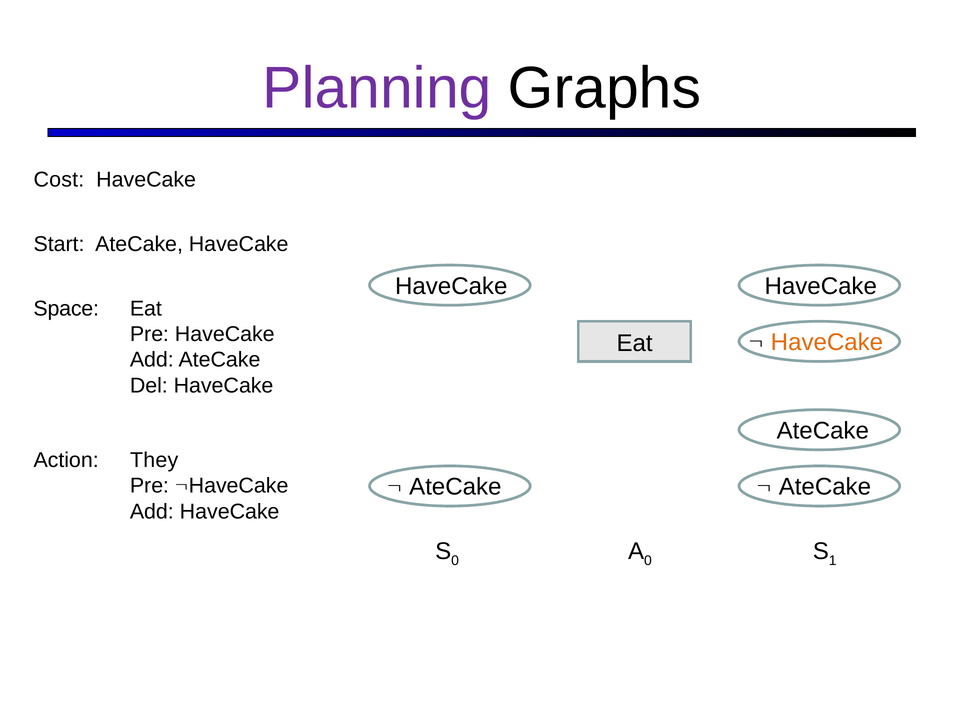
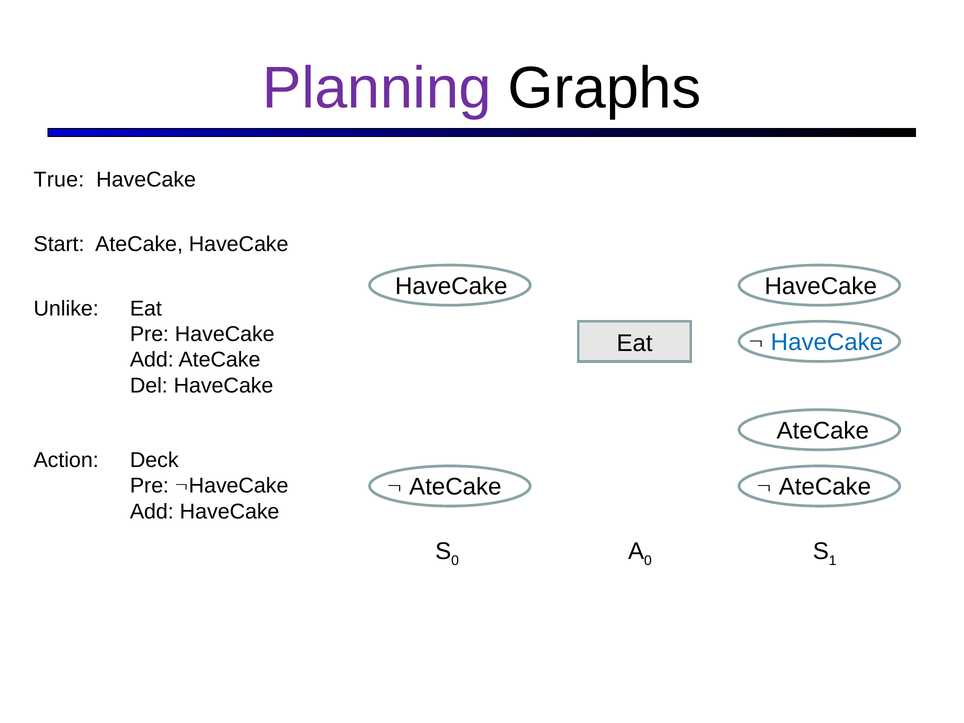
Cost: Cost -> True
Space: Space -> Unlike
HaveCake at (827, 342) colour: orange -> blue
They: They -> Deck
